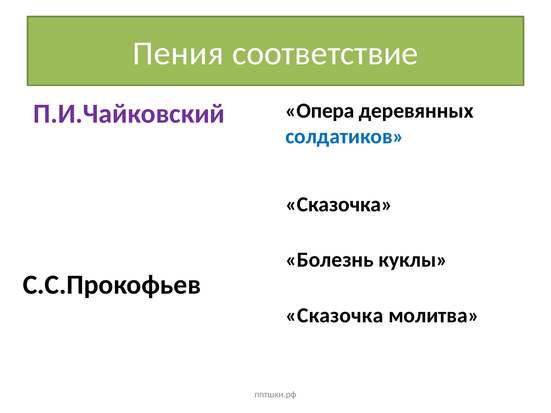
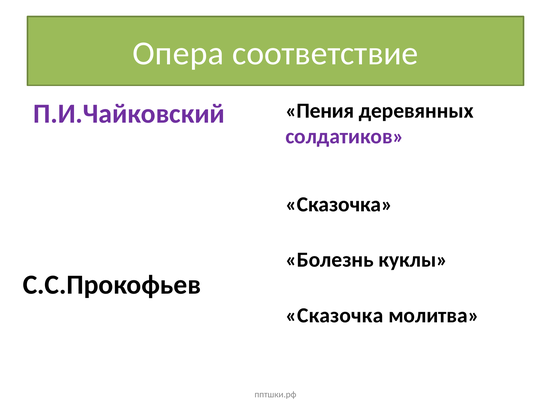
Пения: Пения -> Опера
Опера: Опера -> Пения
солдатиков colour: blue -> purple
